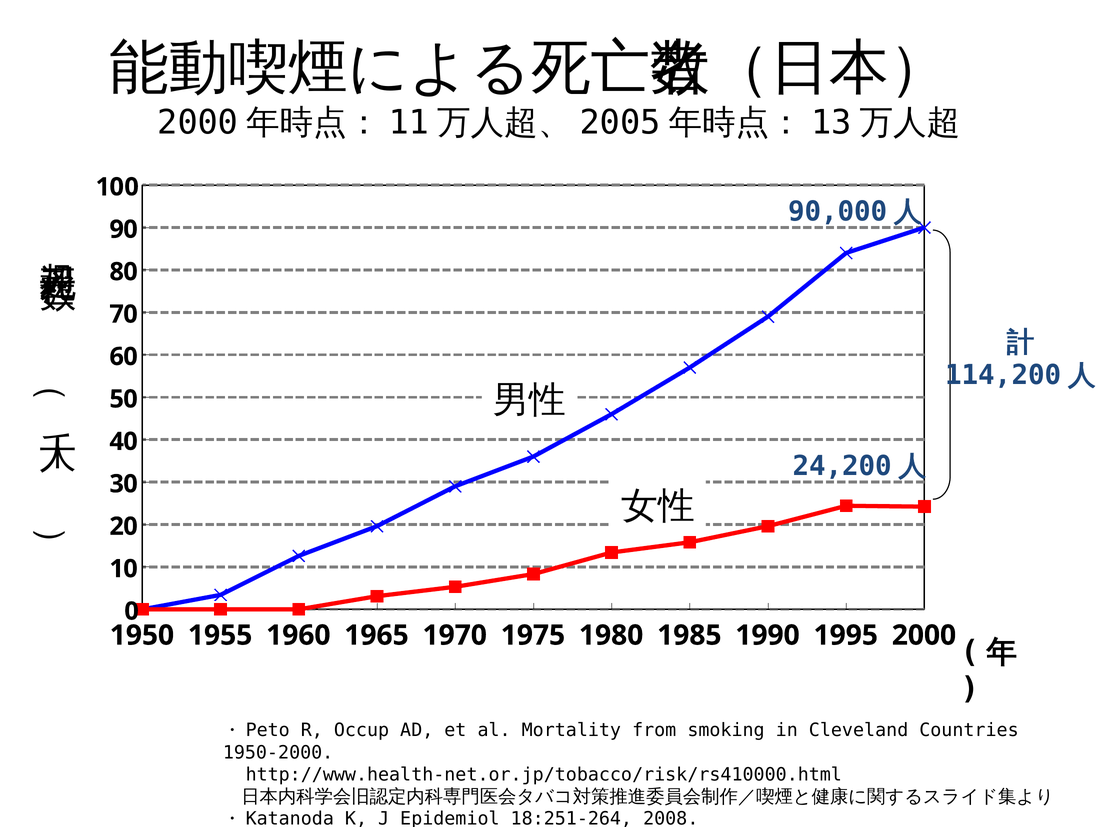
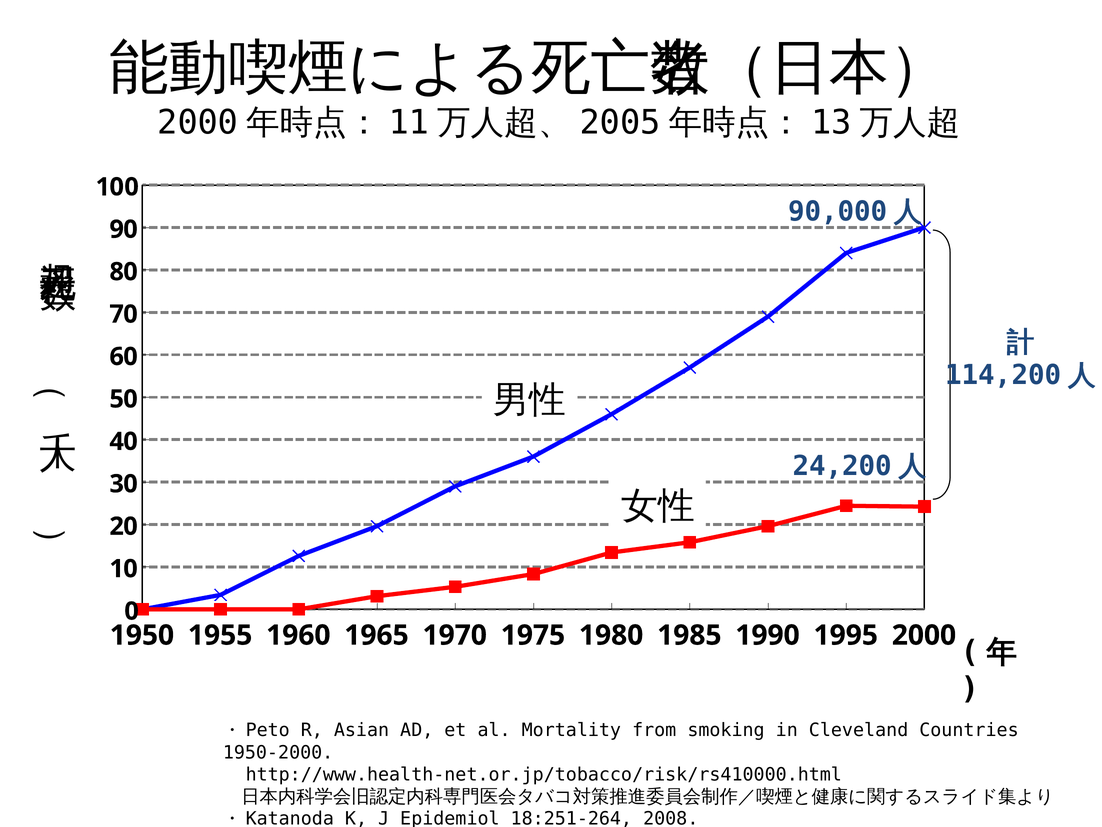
Occup: Occup -> Asian
